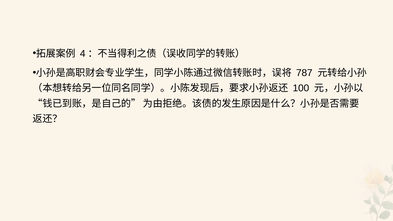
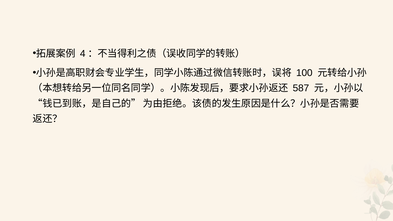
787: 787 -> 100
100: 100 -> 587
